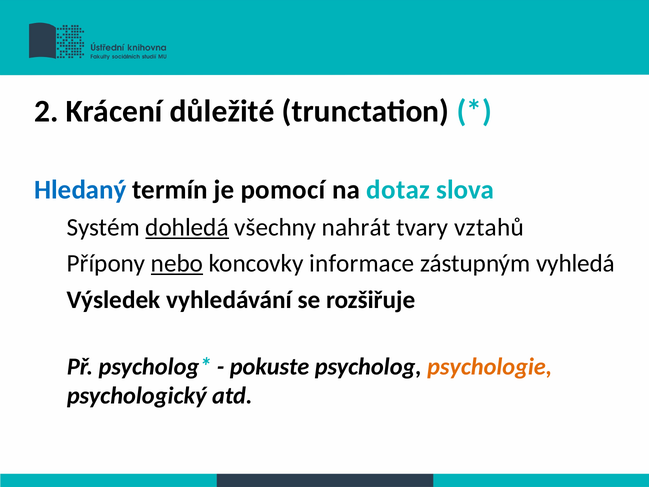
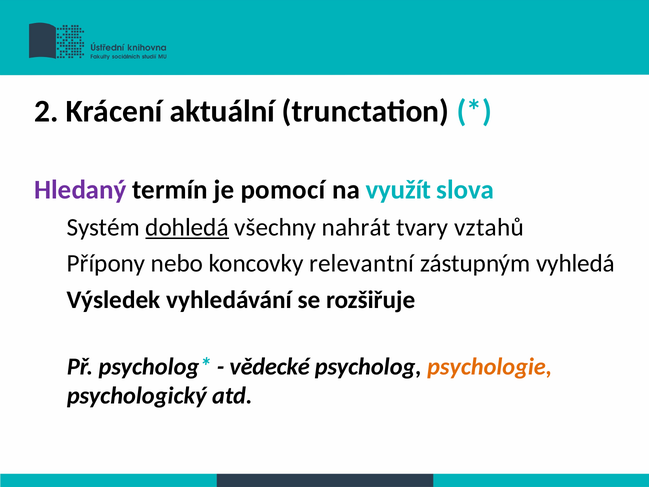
důležité: důležité -> aktuální
Hledaný colour: blue -> purple
dotaz: dotaz -> využít
nebo underline: present -> none
informace: informace -> relevantní
pokuste: pokuste -> vědecké
